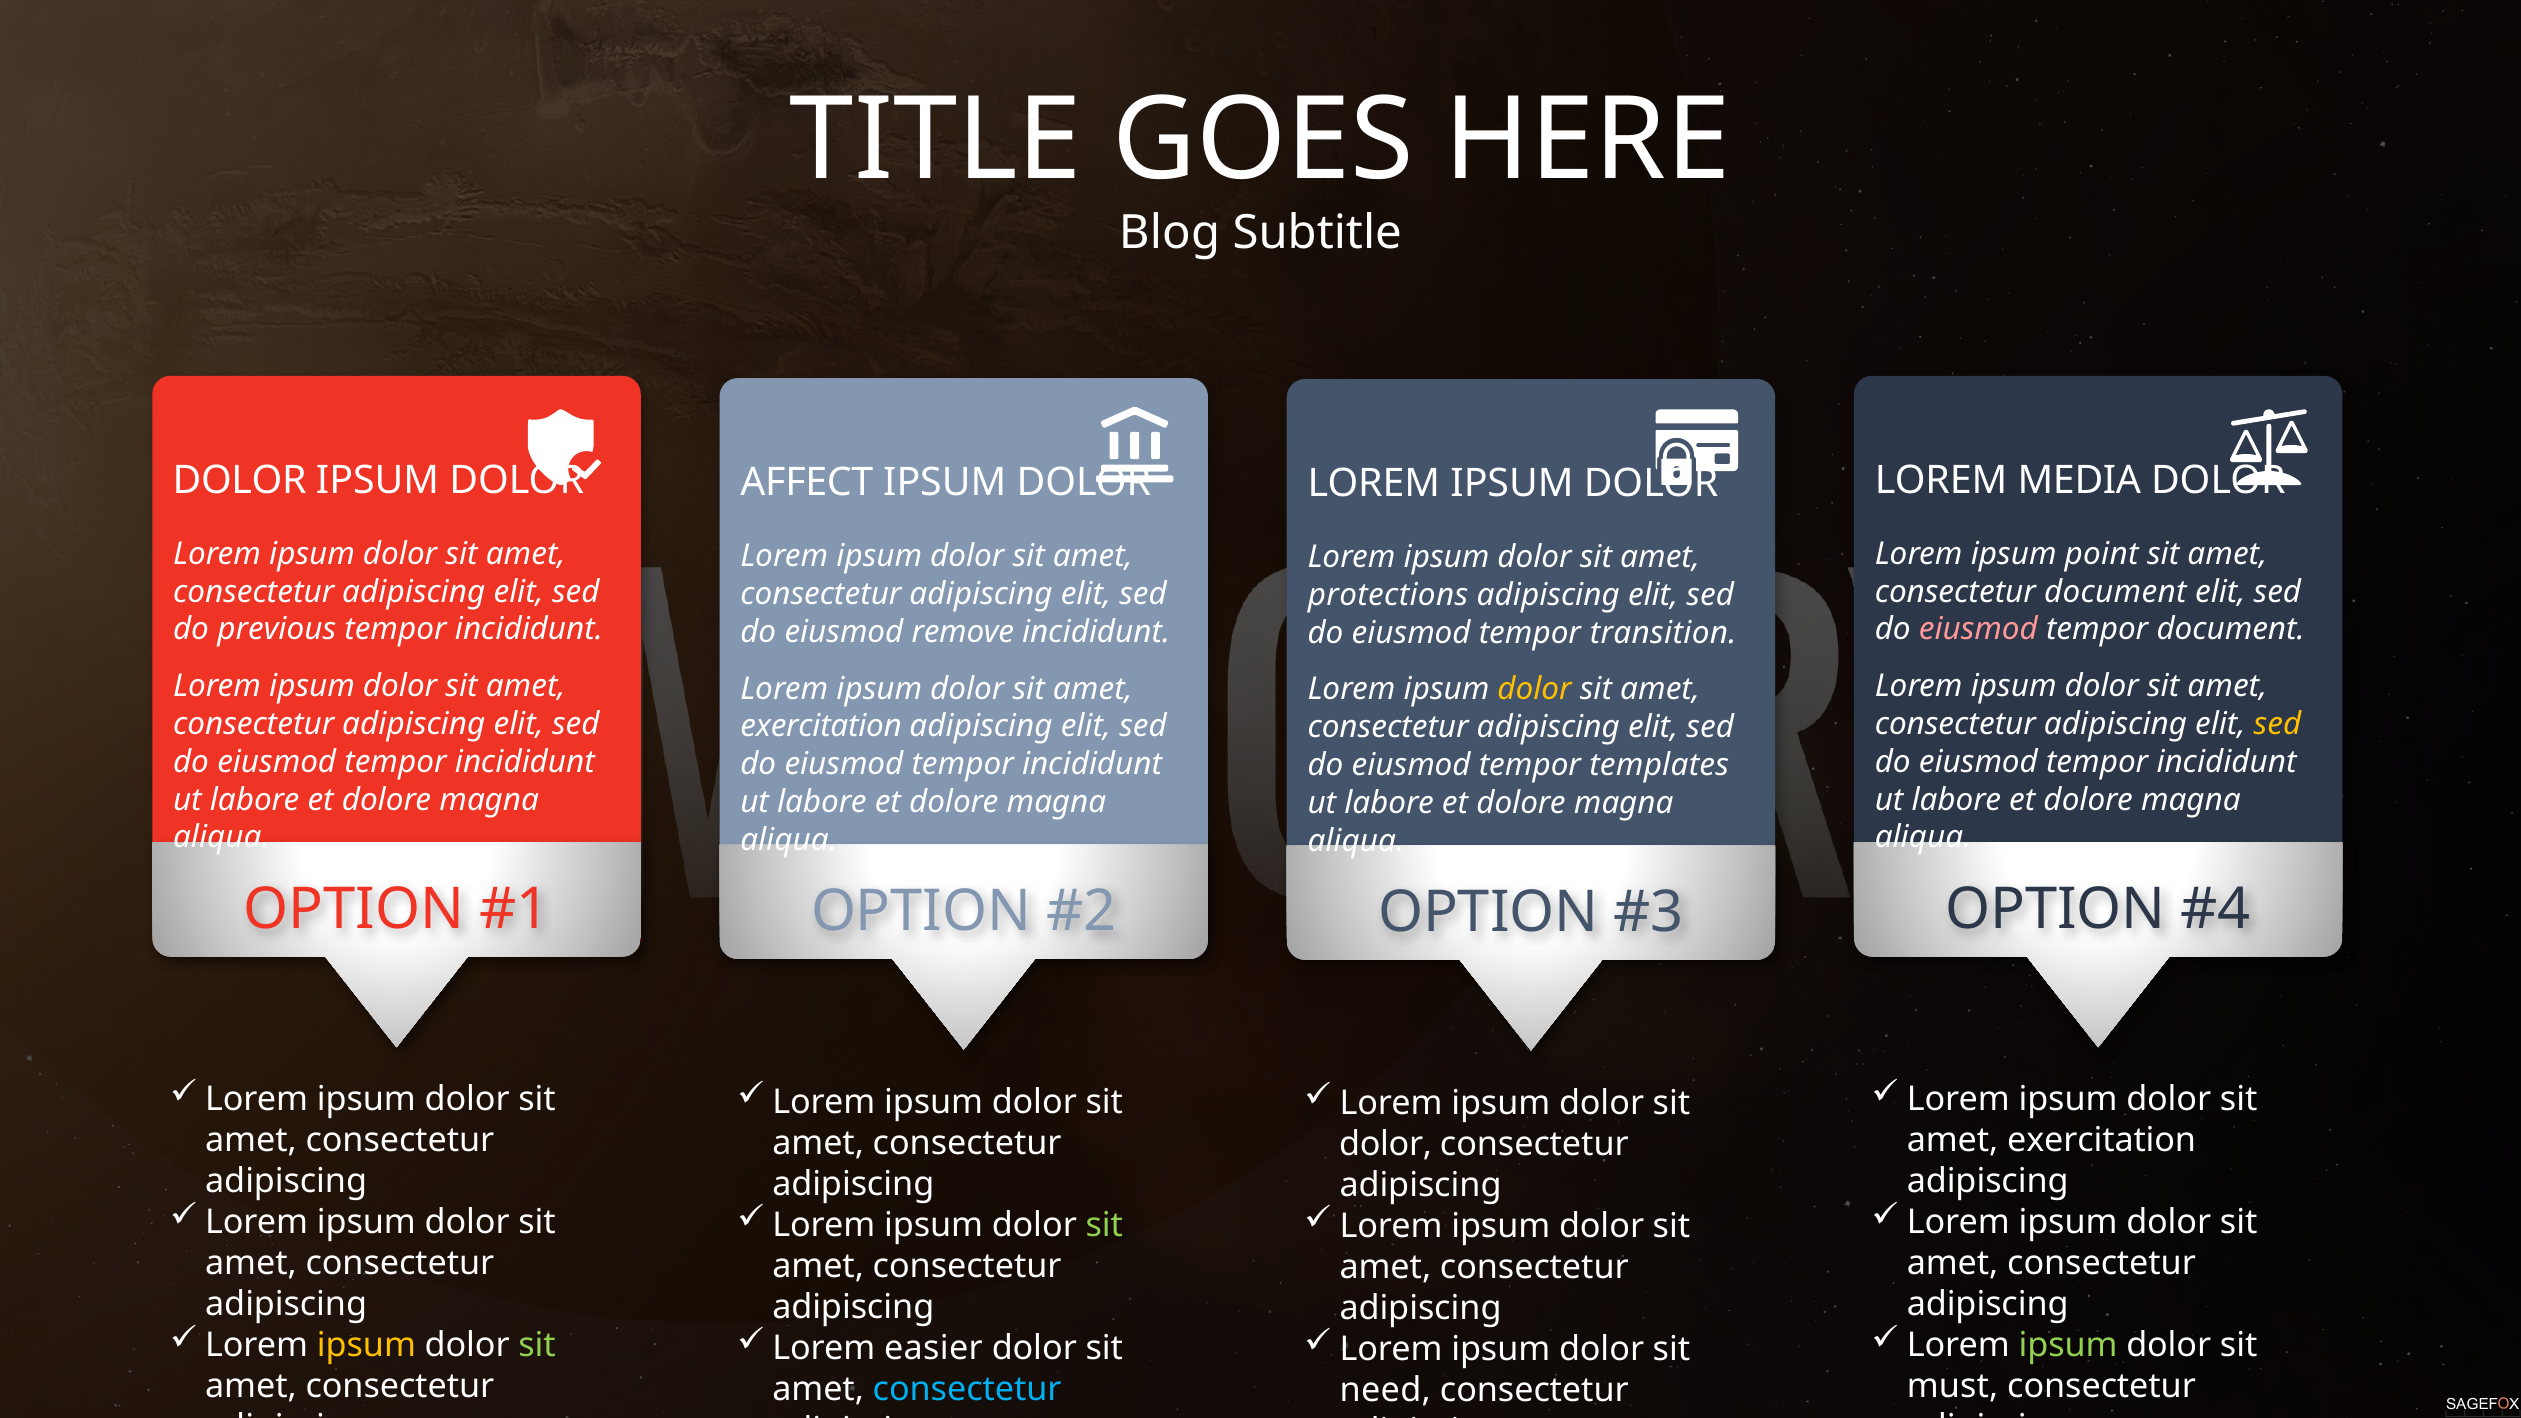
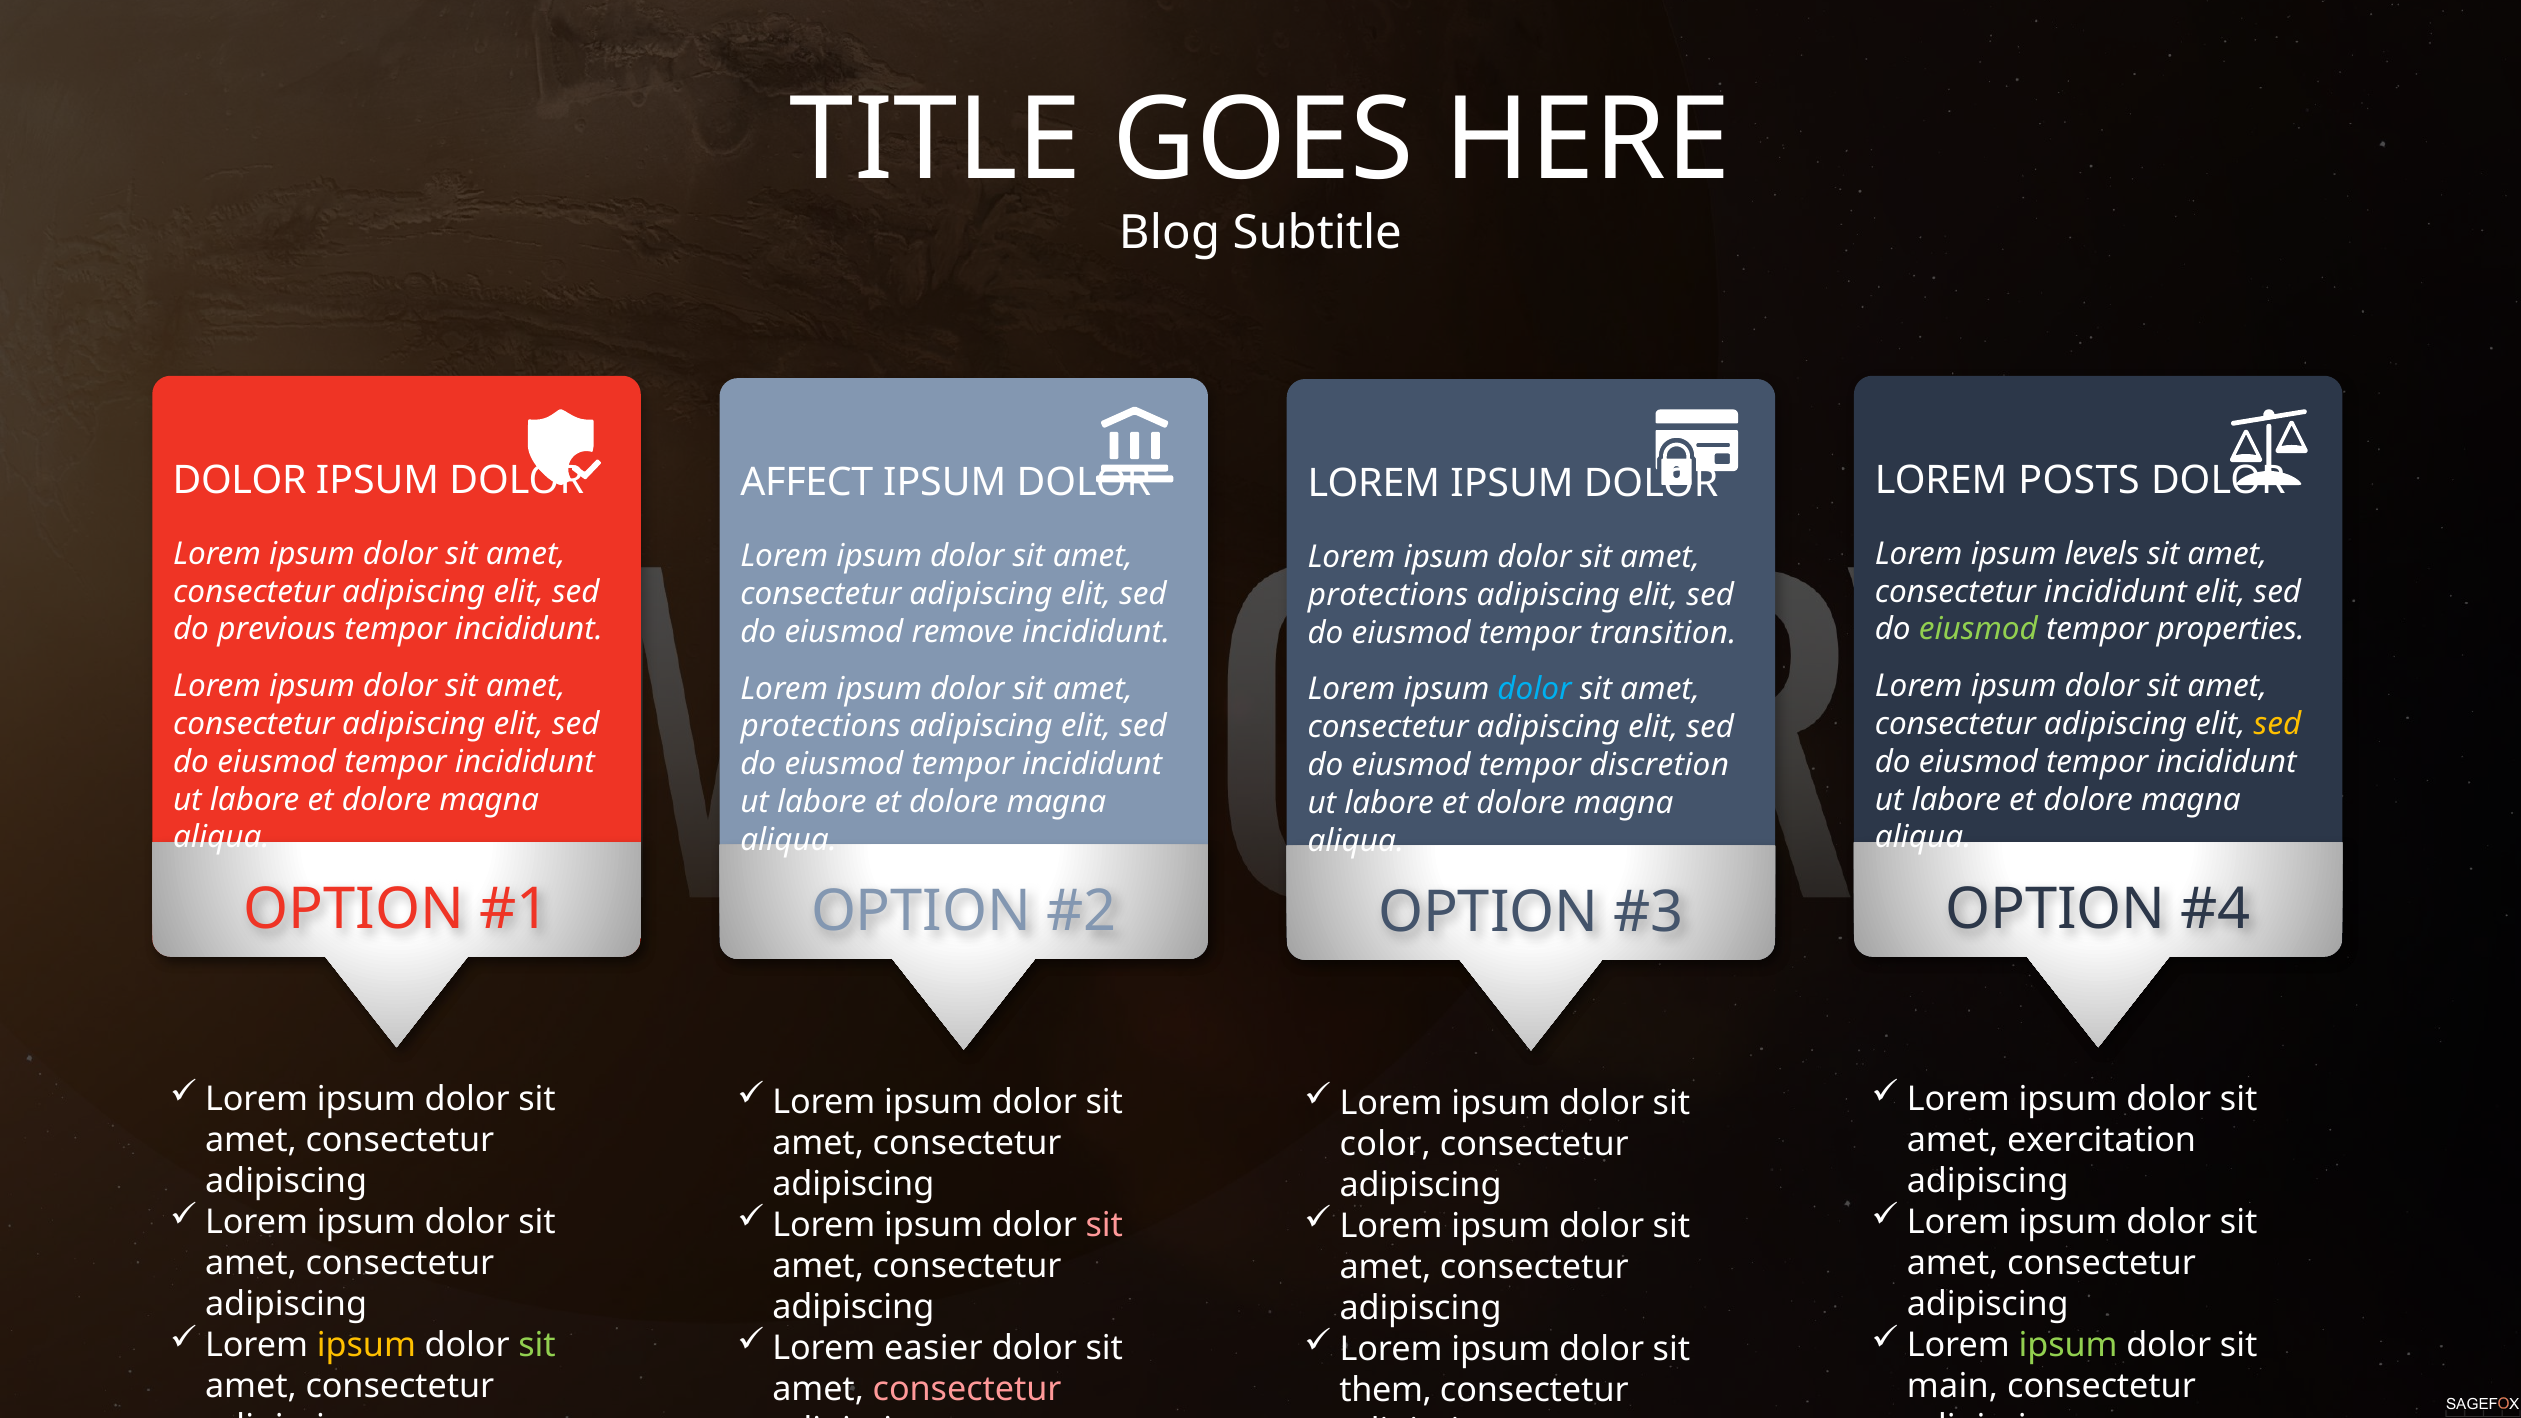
MEDIA: MEDIA -> POSTS
point: point -> levels
consectetur document: document -> incididunt
eiusmod at (1978, 630) colour: pink -> light green
tempor document: document -> properties
dolor at (1535, 690) colour: yellow -> light blue
exercitation at (821, 726): exercitation -> protections
templates: templates -> discretion
dolor at (1386, 1144): dolor -> color
sit at (1104, 1225) colour: light green -> pink
must: must -> main
consectetur at (967, 1389) colour: light blue -> pink
need: need -> them
